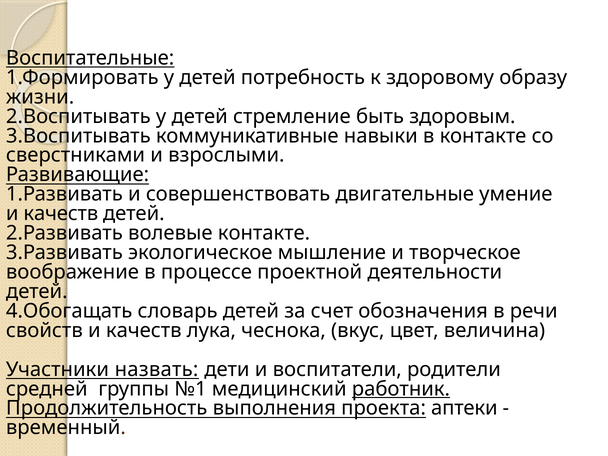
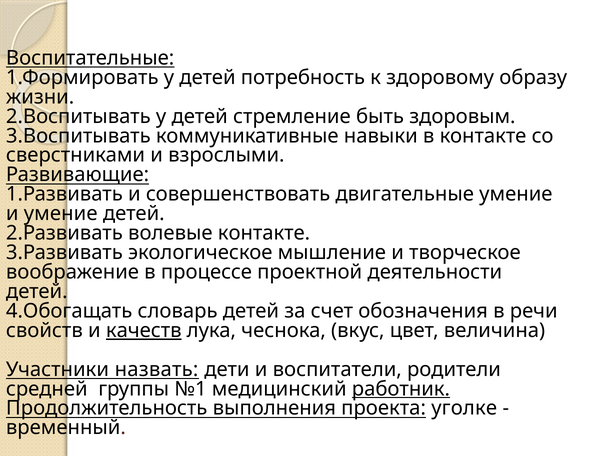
качеств at (61, 214): качеств -> умение
качеств at (144, 330) underline: none -> present
аптеки: аптеки -> уголке
